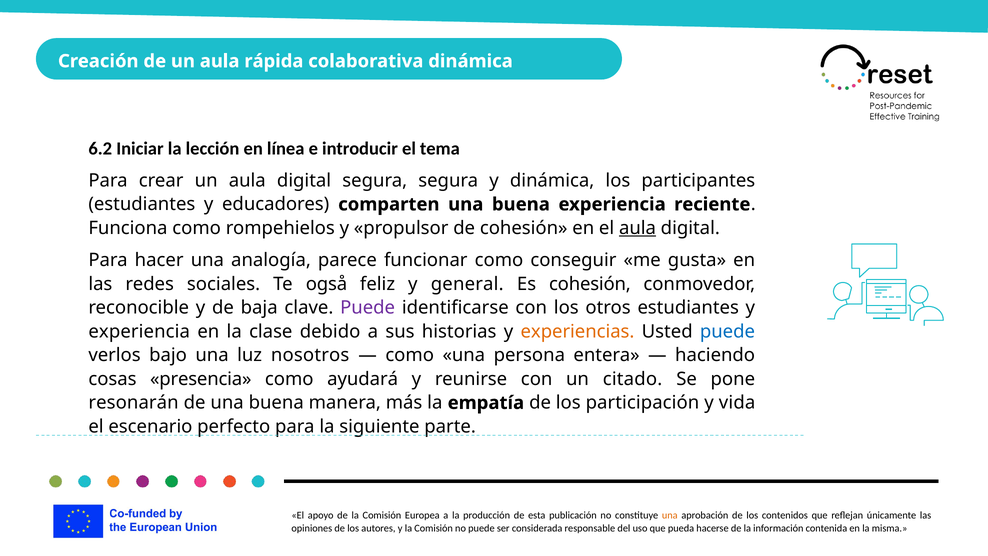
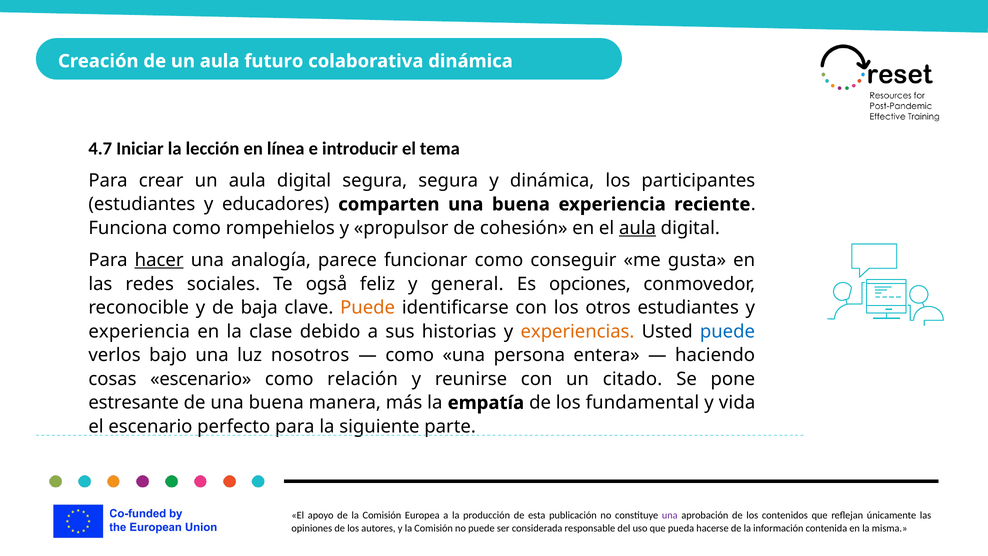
rápida: rápida -> futuro
6.2: 6.2 -> 4.7
hacer underline: none -> present
Es cohesión: cohesión -> opciones
Puede at (368, 308) colour: purple -> orange
cosas presencia: presencia -> escenario
ayudará: ayudará -> relación
resonarán: resonarán -> estresante
participación: participación -> fundamental
una at (670, 515) colour: orange -> purple
